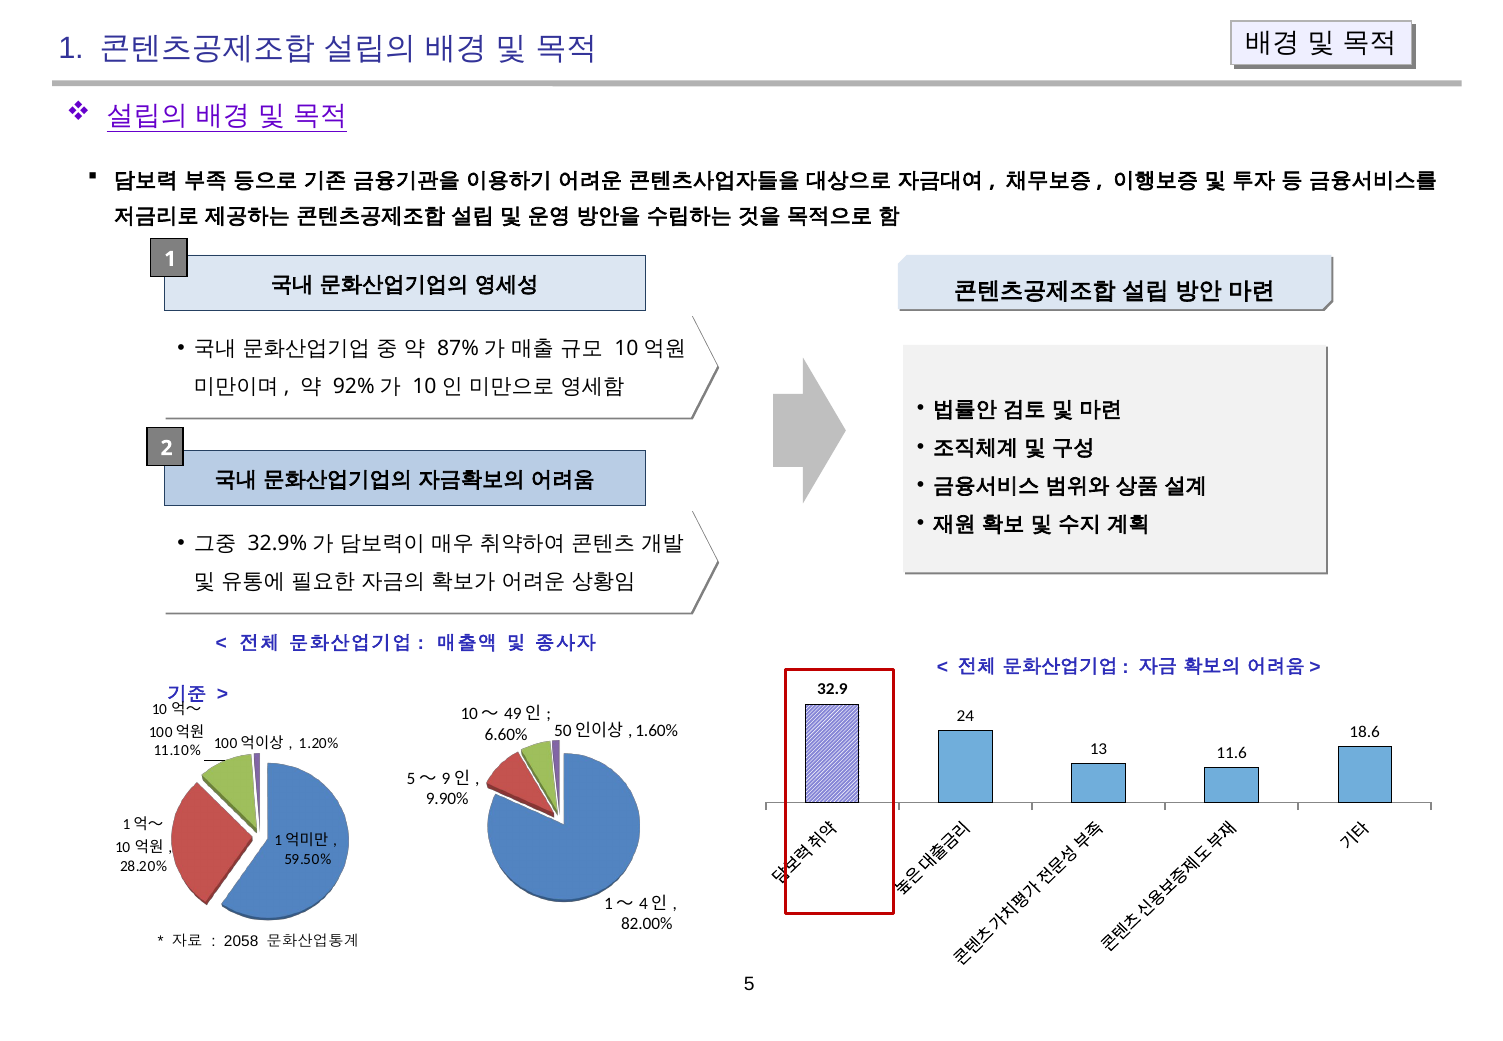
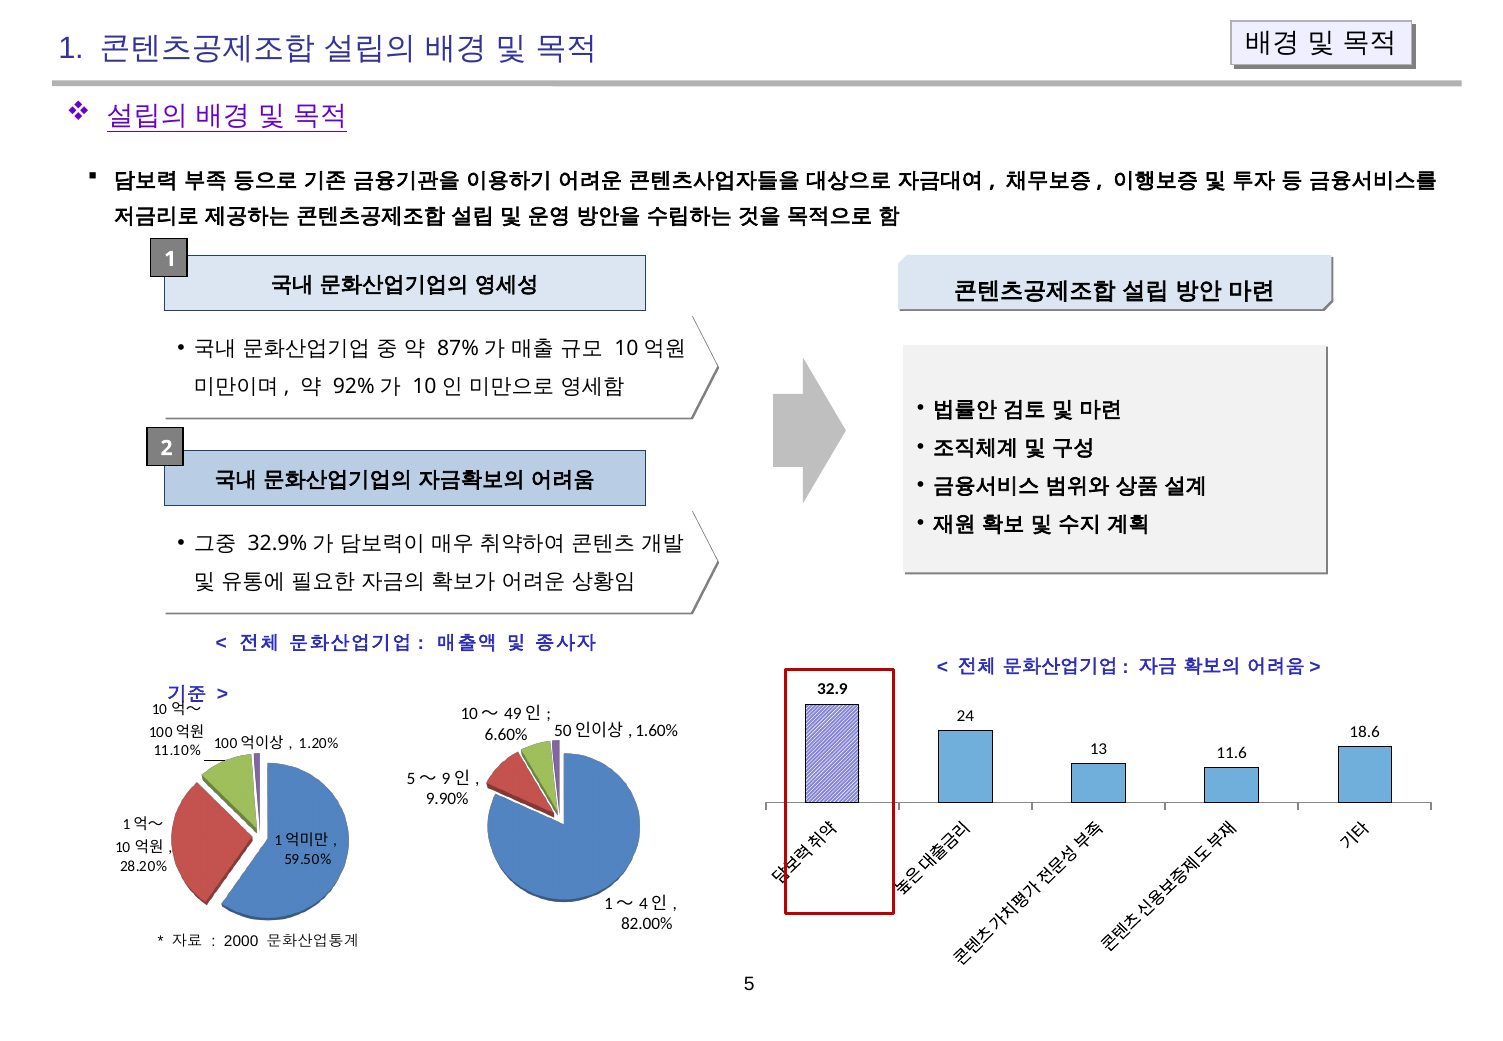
2058: 2058 -> 2000
